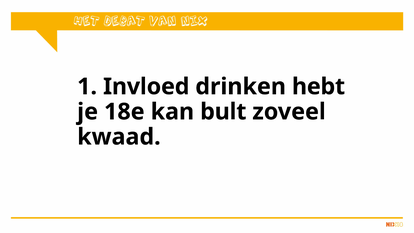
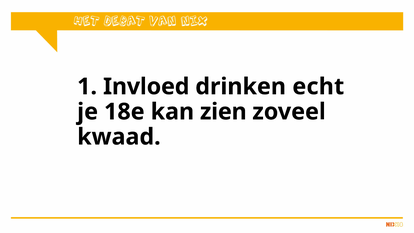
hebt: hebt -> echt
bult: bult -> zien
